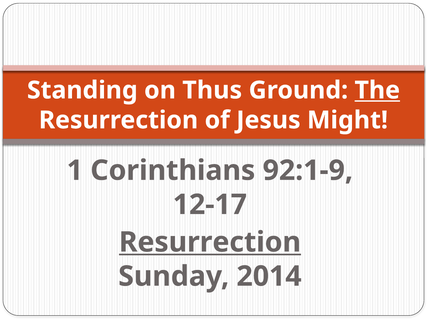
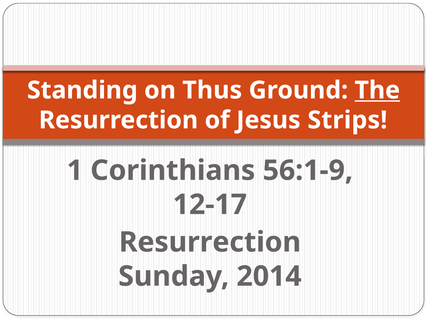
Might: Might -> Strips
92:1-9: 92:1-9 -> 56:1-9
Resurrection at (210, 242) underline: present -> none
